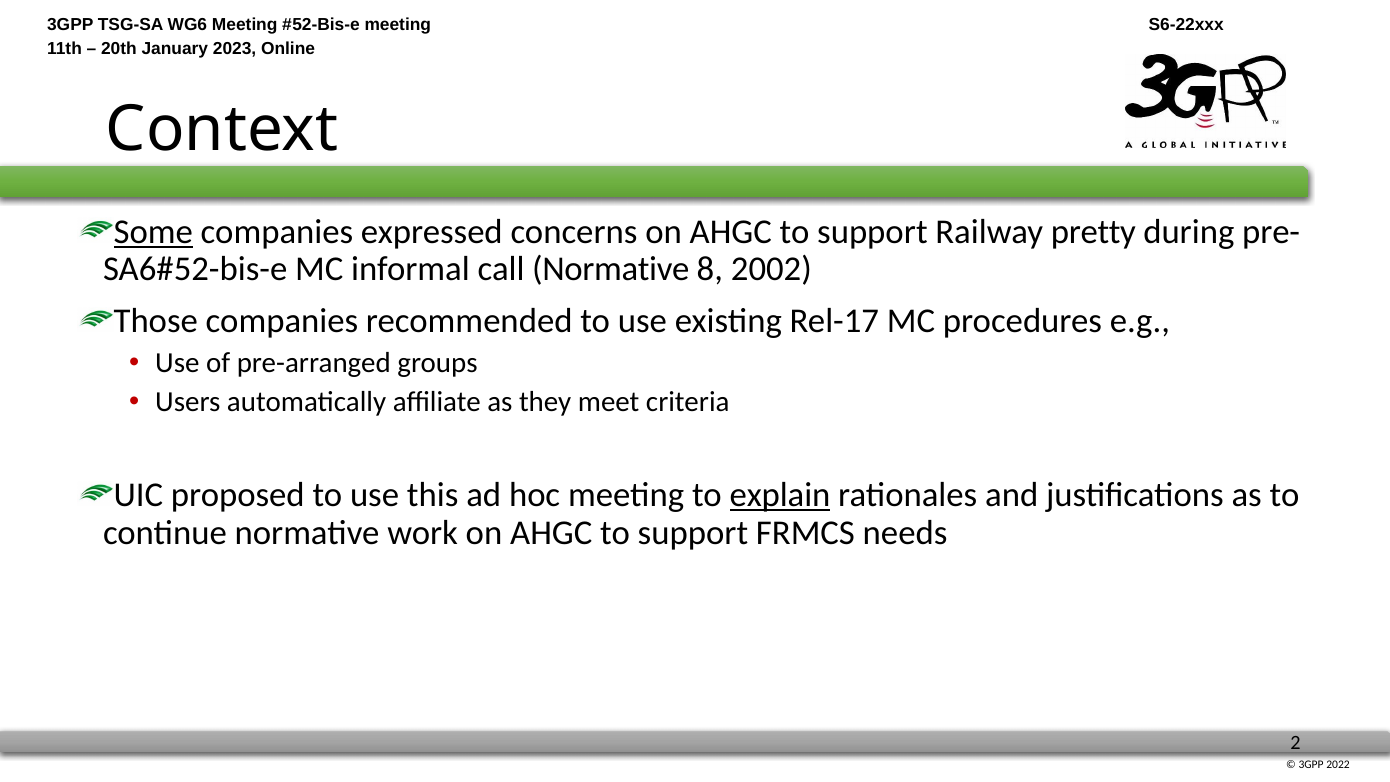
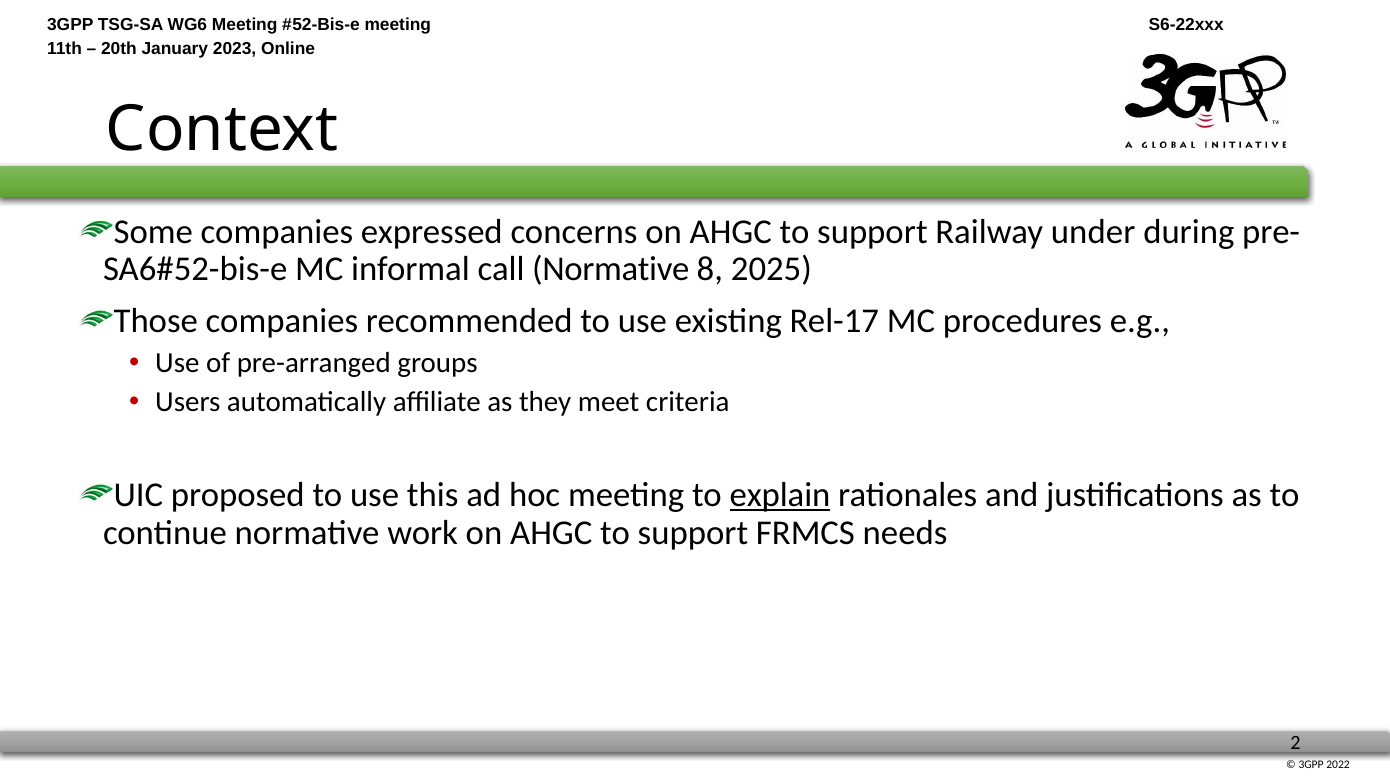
Some underline: present -> none
pretty: pretty -> under
2002: 2002 -> 2025
